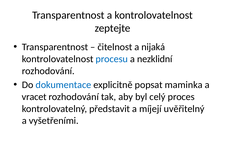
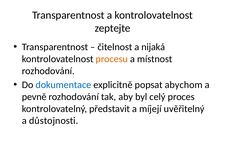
procesu colour: blue -> orange
nezklidní: nezklidní -> místnost
maminka: maminka -> abychom
vracet: vracet -> pevně
vyšetřeními: vyšetřeními -> důstojnosti
